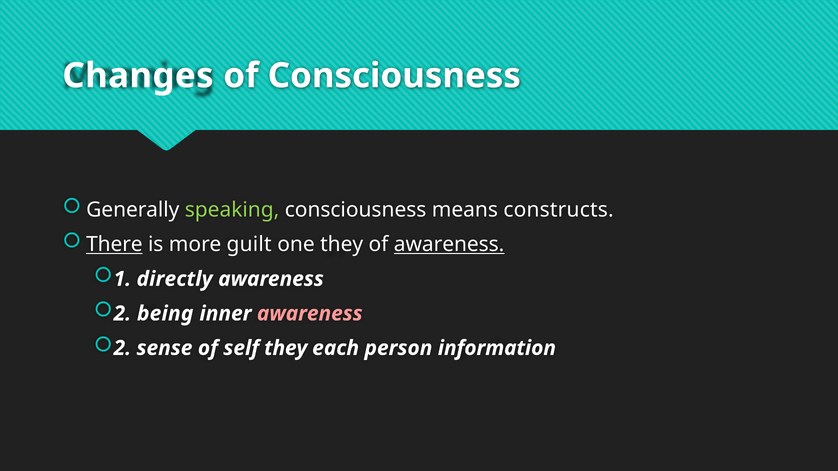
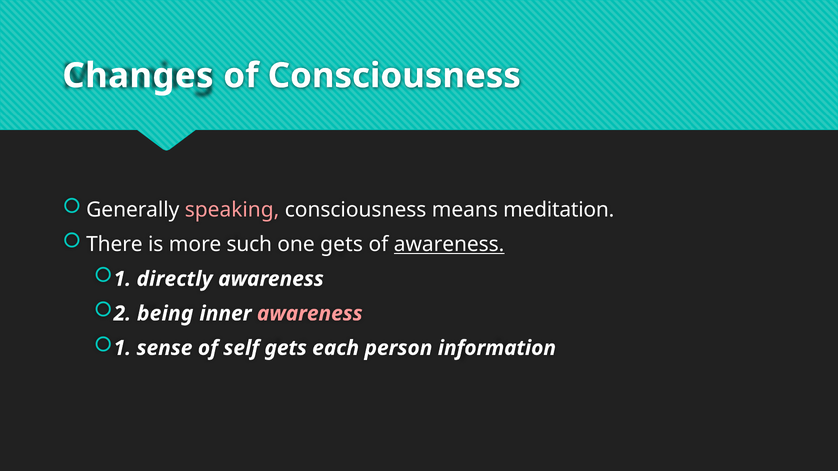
speaking colour: light green -> pink
constructs: constructs -> meditation
There underline: present -> none
guilt: guilt -> such
one they: they -> gets
2 at (122, 348): 2 -> 1
self they: they -> gets
